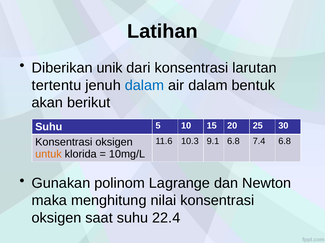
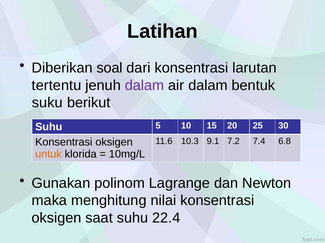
unik: unik -> soal
dalam at (144, 86) colour: blue -> purple
akan: akan -> suku
9.1 6.8: 6.8 -> 7.2
